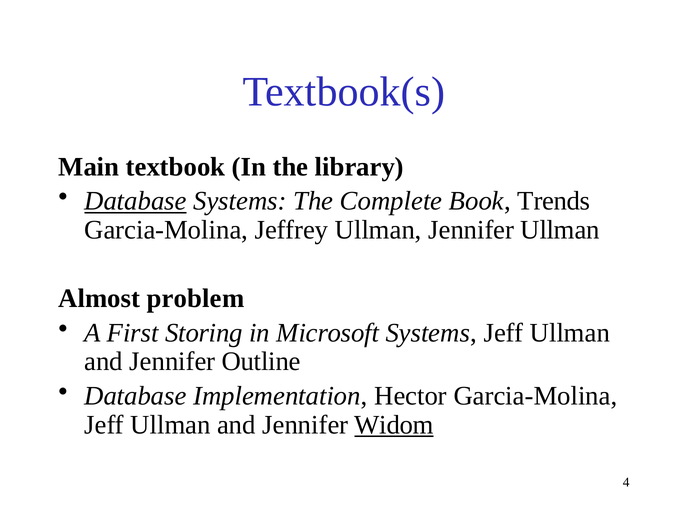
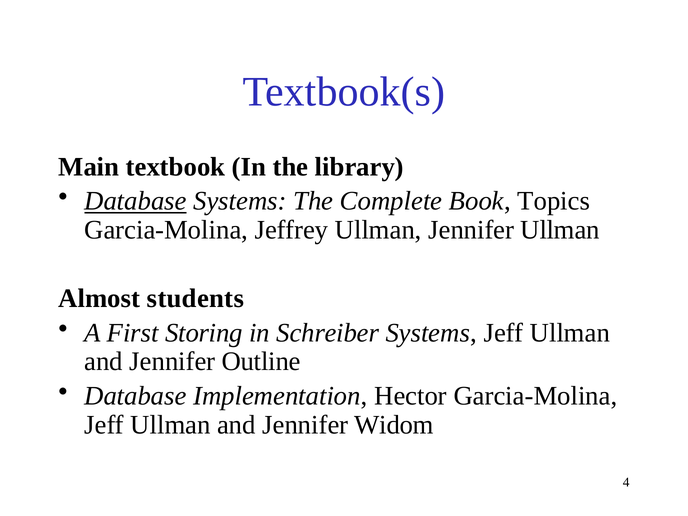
Trends: Trends -> Topics
problem: problem -> students
Microsoft: Microsoft -> Schreiber
Widom underline: present -> none
